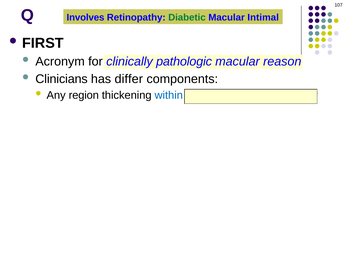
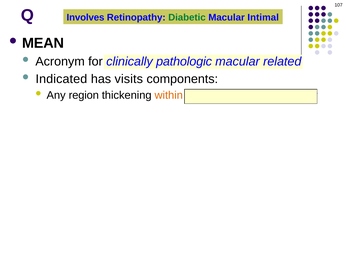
FIRST: FIRST -> MEAN
reason: reason -> related
Clinicians: Clinicians -> Indicated
differ: differ -> visits
within colour: blue -> orange
